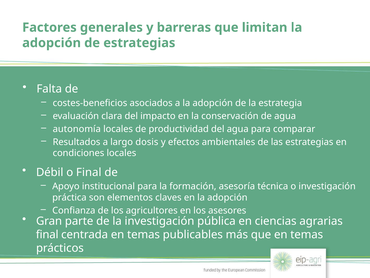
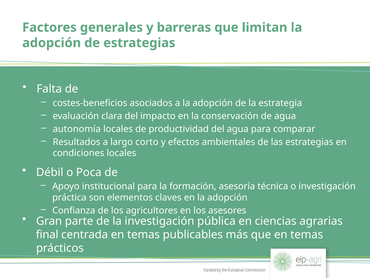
dosis: dosis -> corto
o Final: Final -> Poca
